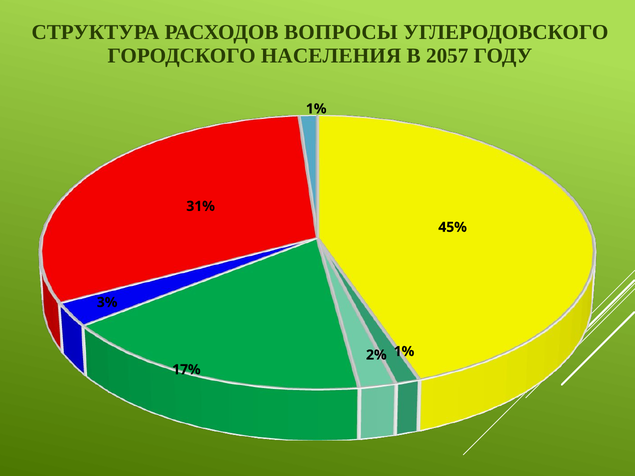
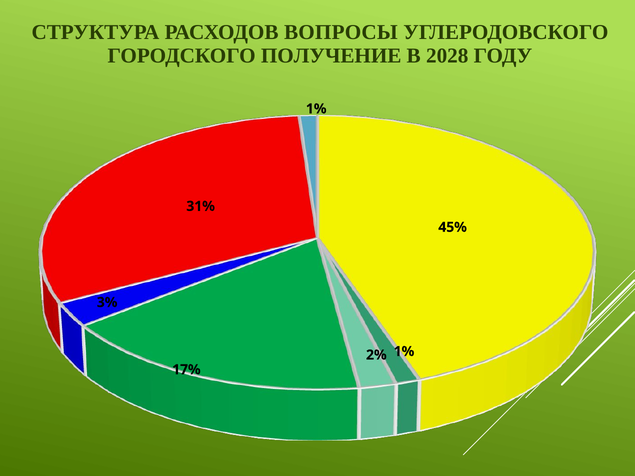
НАСЕЛЕНИЯ: НАСЕЛЕНИЯ -> ПОЛУЧЕНИЕ
2057: 2057 -> 2028
